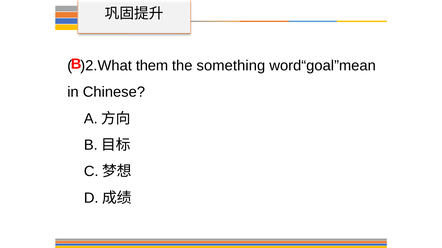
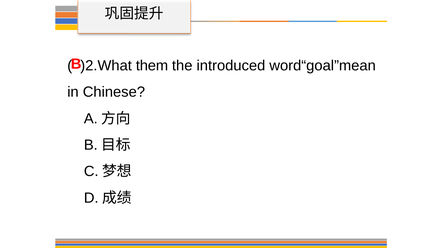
something: something -> introduced
